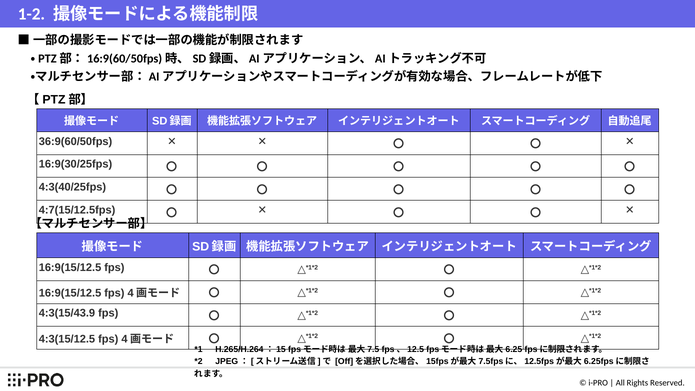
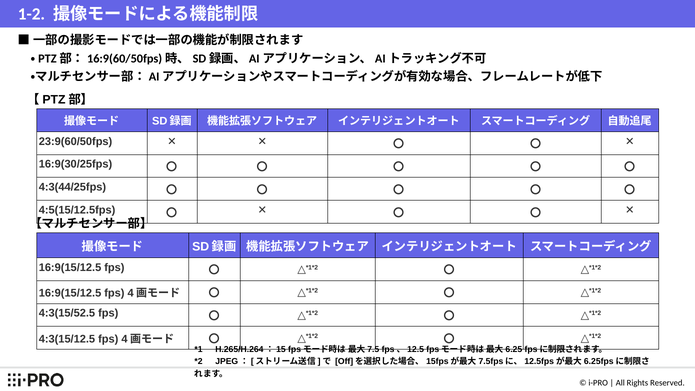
36:9(60/50fps: 36:9(60/50fps -> 23:9(60/50fps
4:3(40/25fps: 4:3(40/25fps -> 4:3(44/25fps
4:7(15/12.5fps: 4:7(15/12.5fps -> 4:5(15/12.5fps
4:3(15/43.9: 4:3(15/43.9 -> 4:3(15/52.5
